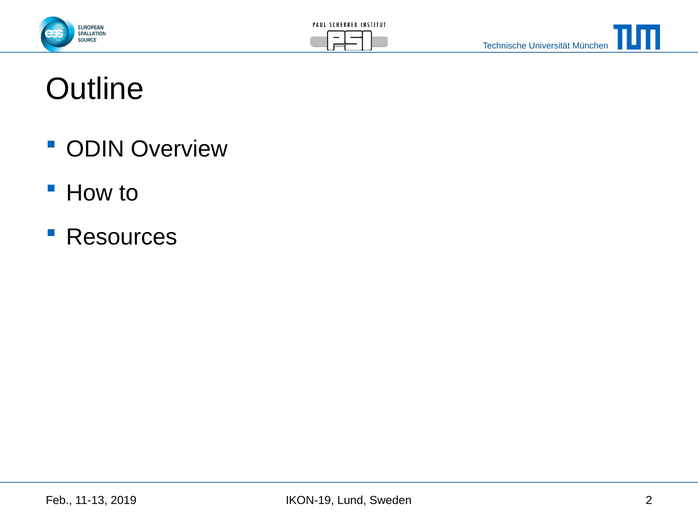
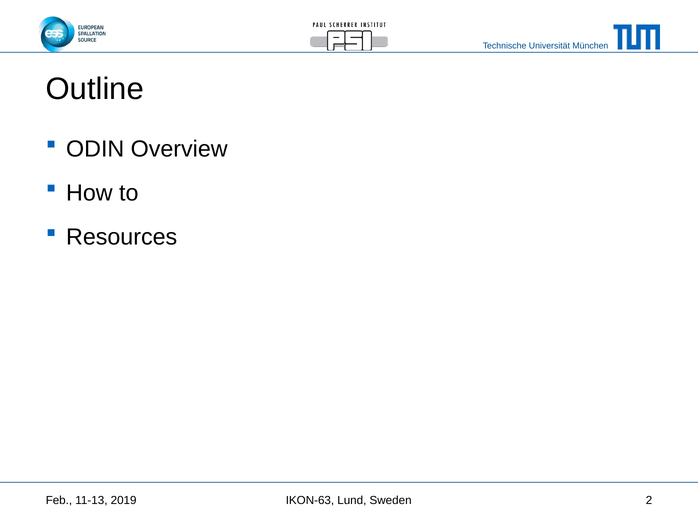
IKON-19: IKON-19 -> IKON-63
